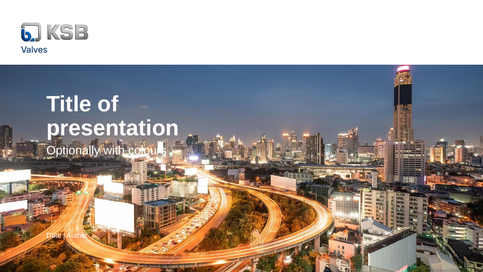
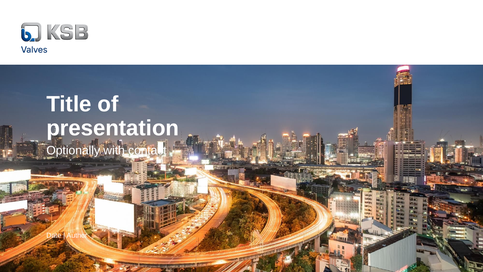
colours: colours -> contact
